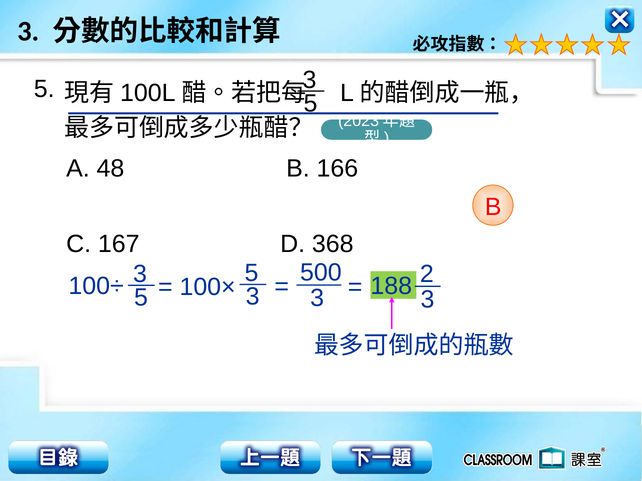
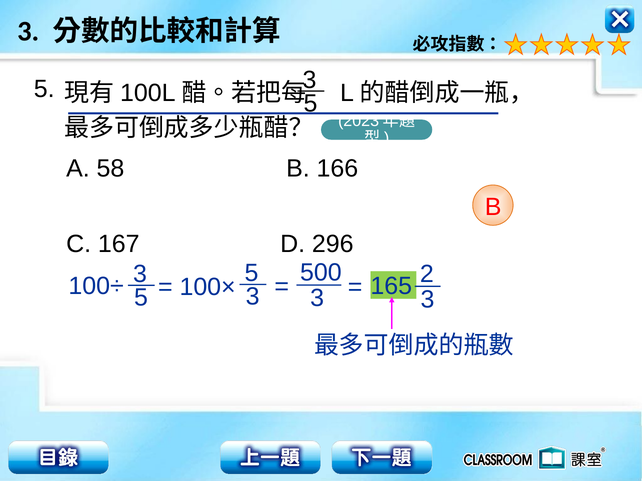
48: 48 -> 58
368: 368 -> 296
188: 188 -> 165
